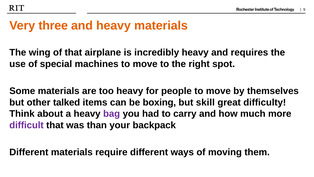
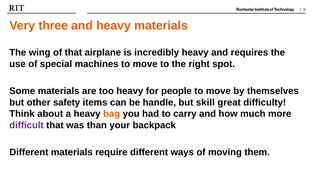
talked: talked -> safety
boxing: boxing -> handle
bag colour: purple -> orange
